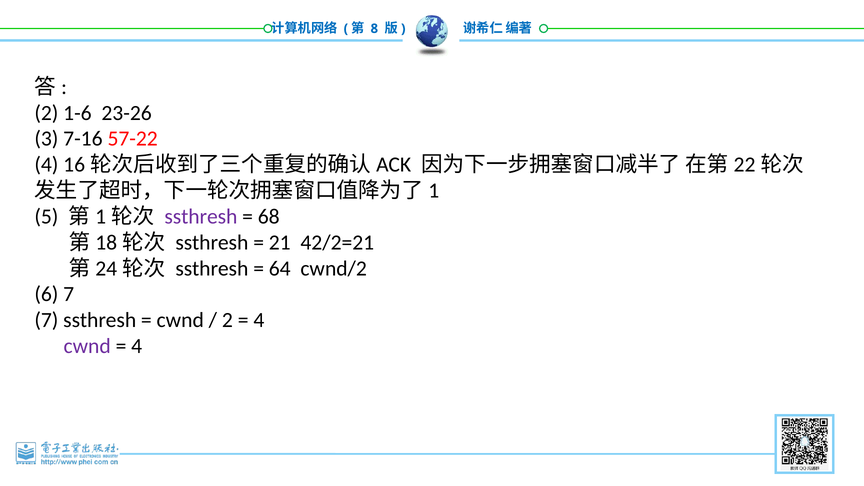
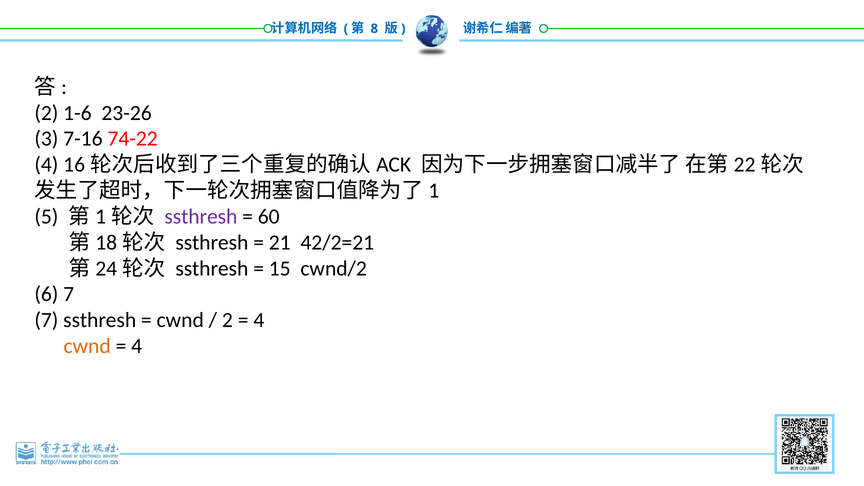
57-22: 57-22 -> 74-22
68: 68 -> 60
64: 64 -> 15
cwnd at (87, 346) colour: purple -> orange
